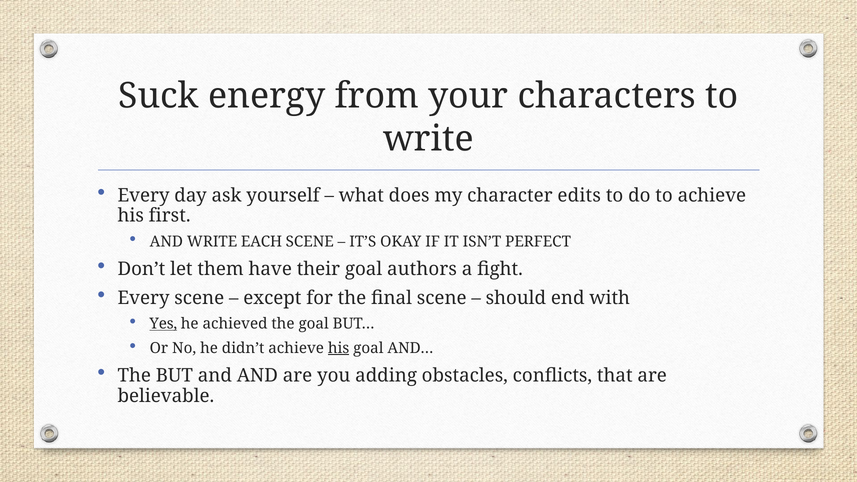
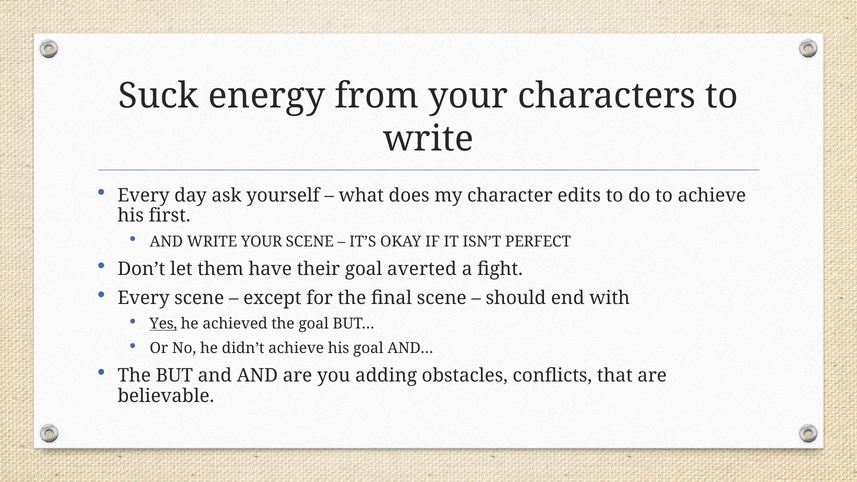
WRITE EACH: EACH -> YOUR
authors: authors -> averted
his at (339, 348) underline: present -> none
